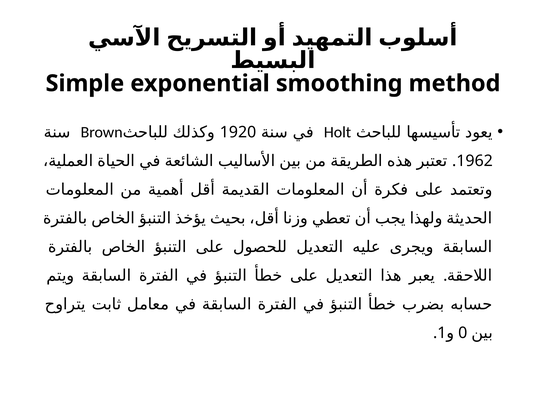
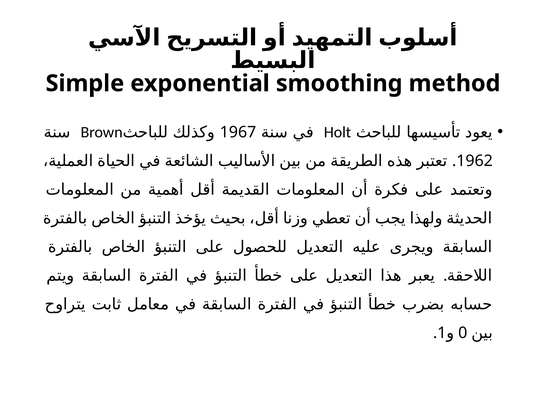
1920: 1920 -> 1967
